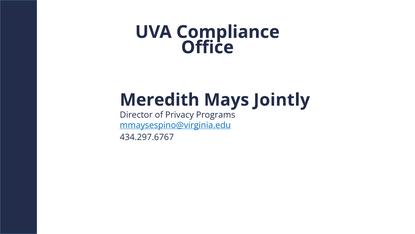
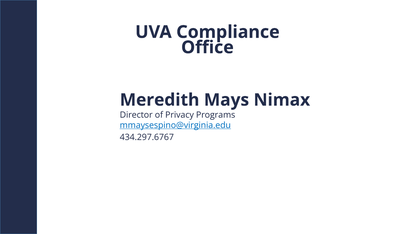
Jointly: Jointly -> Nimax
